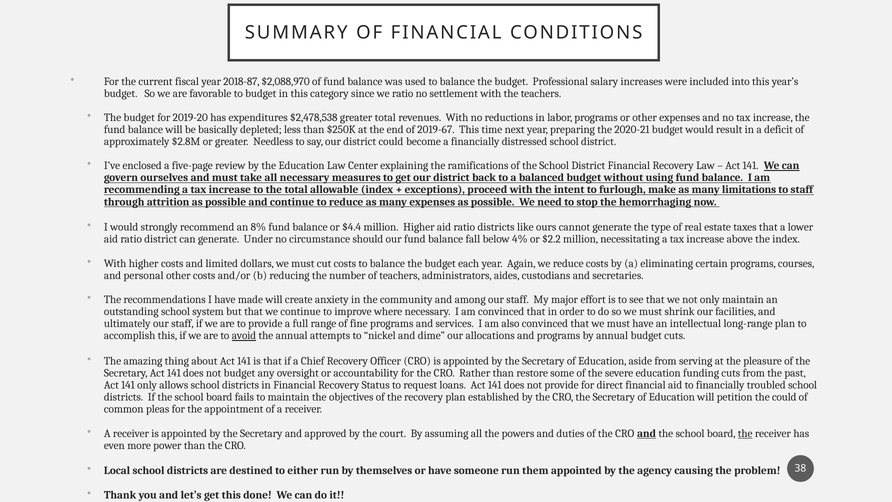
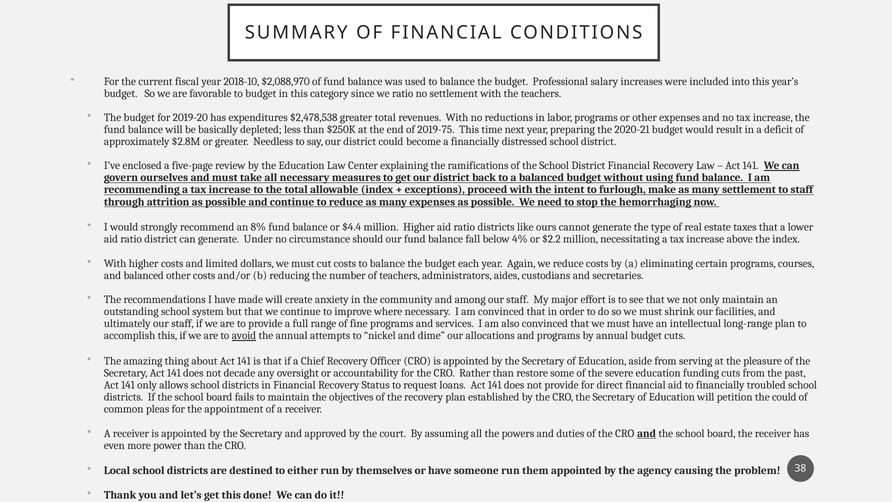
2018-87: 2018-87 -> 2018-10
2019-67: 2019-67 -> 2019-75
many limitations: limitations -> settlement
and personal: personal -> balanced
not budget: budget -> decade
the at (745, 433) underline: present -> none
